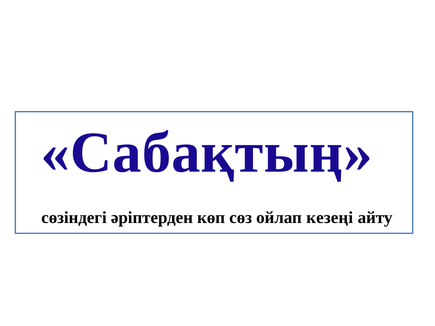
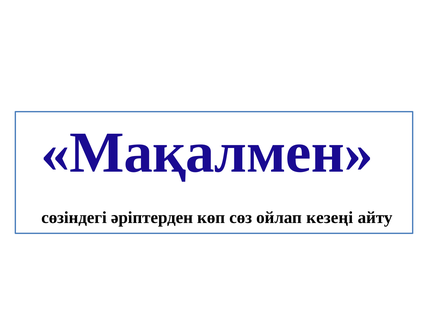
Сабақтың: Сабақтың -> Мақалмен
